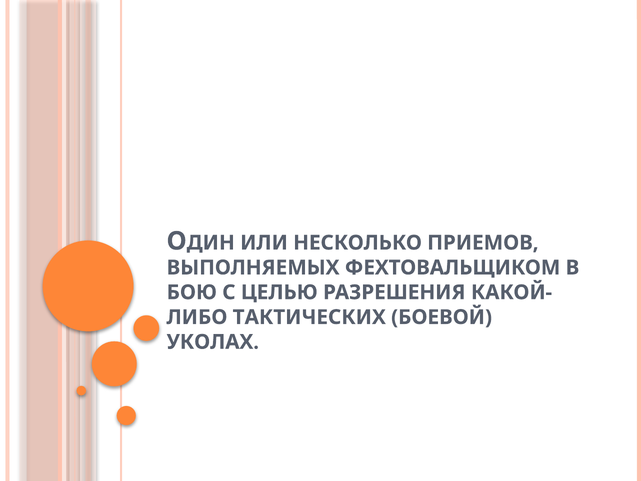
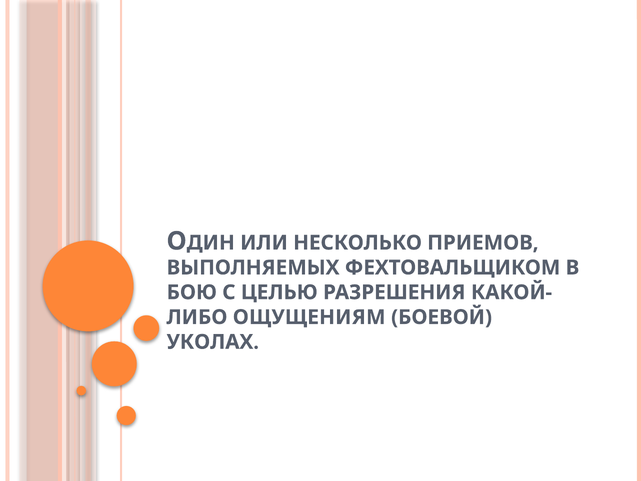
ТАКТИЧЕСКИХ: ТАКТИЧЕСКИХ -> ОЩУЩЕНИЯМ
